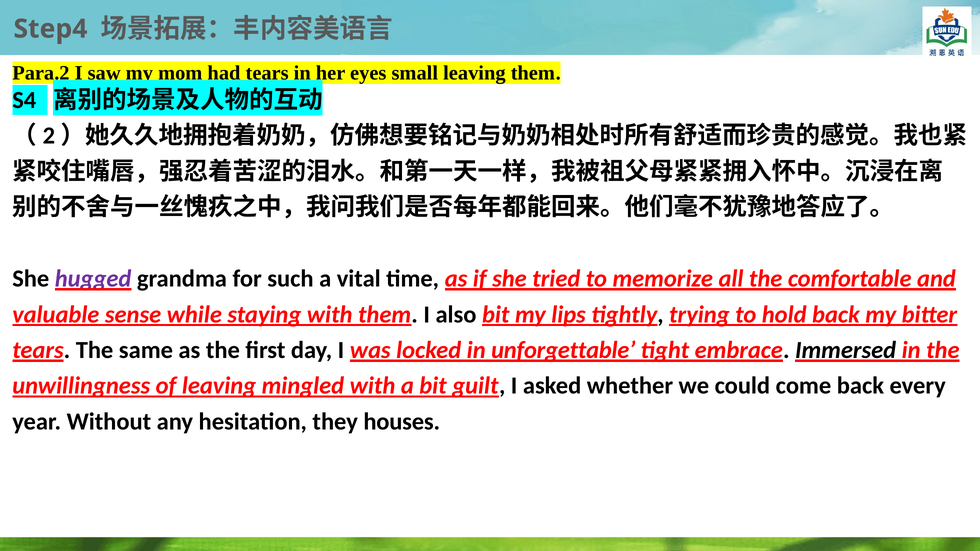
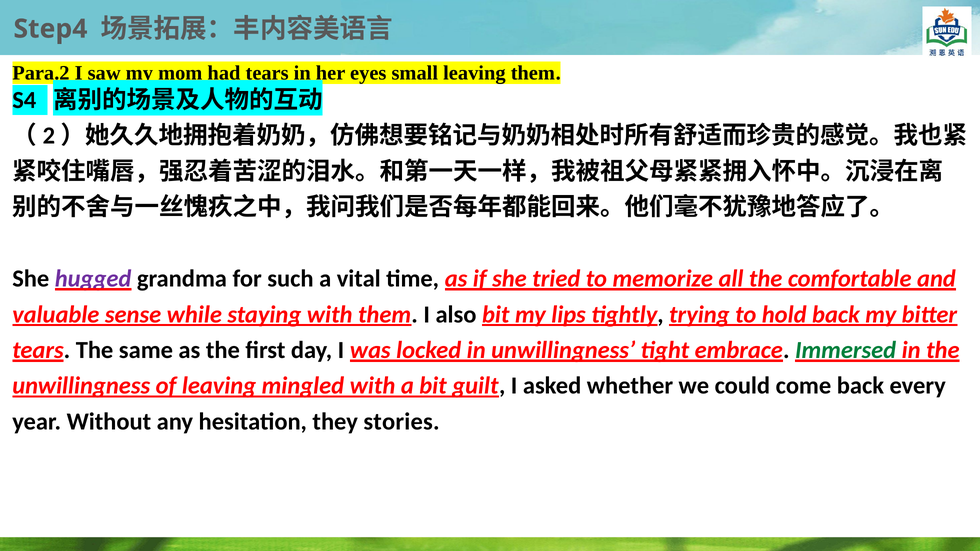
in unforgettable: unforgettable -> unwillingness
Immersed colour: black -> green
houses: houses -> stories
